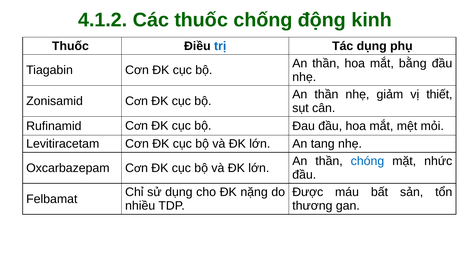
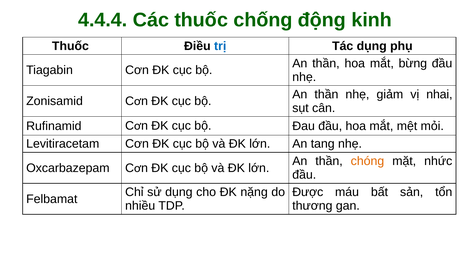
4.1.2: 4.1.2 -> 4.4.4
bằng: bằng -> bừng
thiết: thiết -> nhai
chóng colour: blue -> orange
